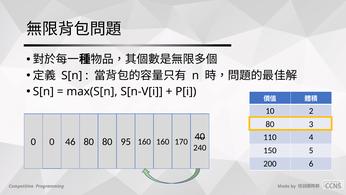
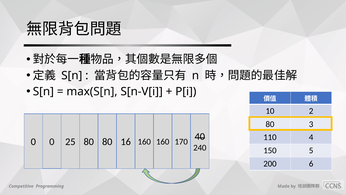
46: 46 -> 25
95: 95 -> 16
